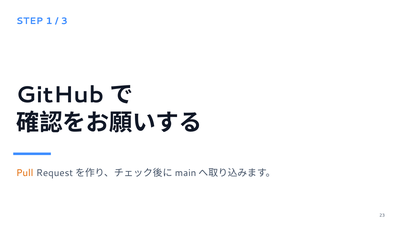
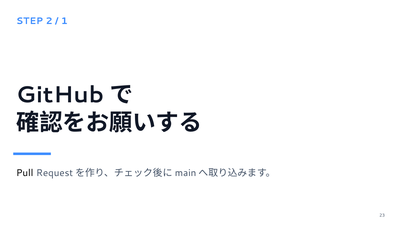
1: 1 -> 2
3: 3 -> 1
Pull colour: orange -> black
